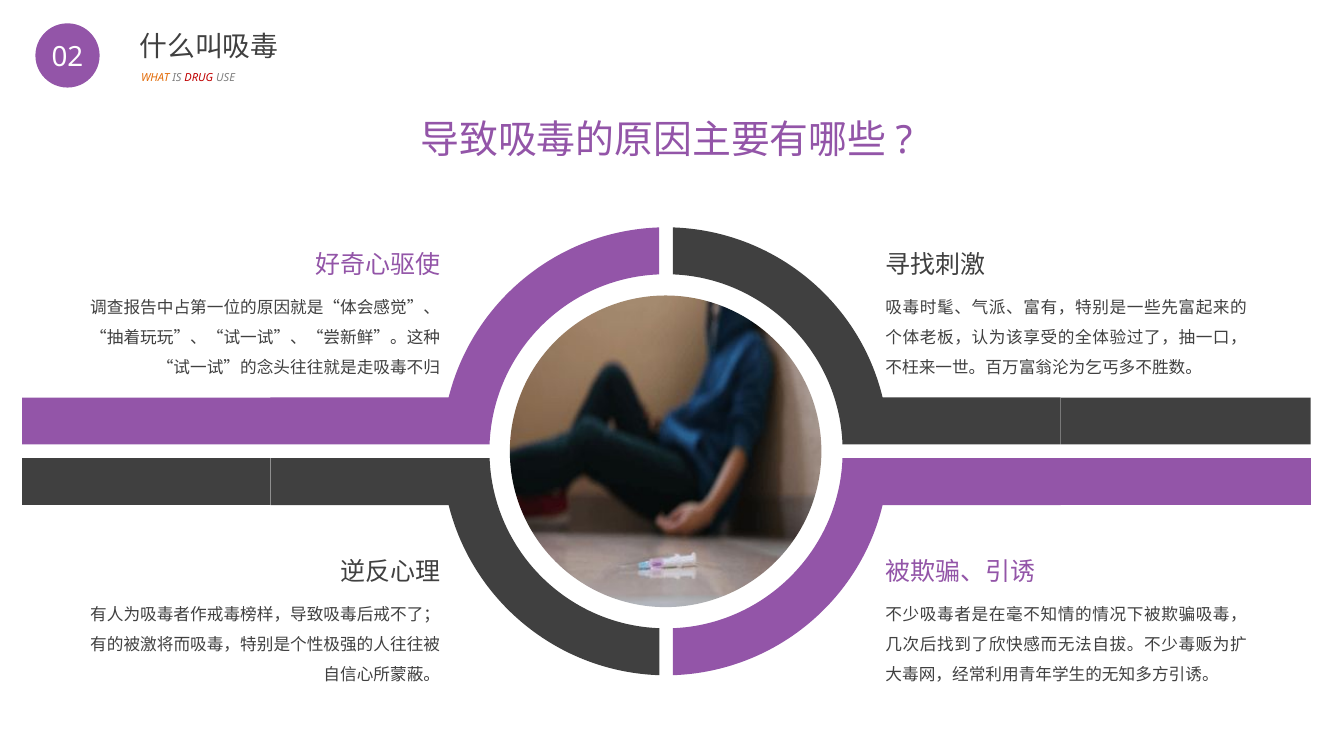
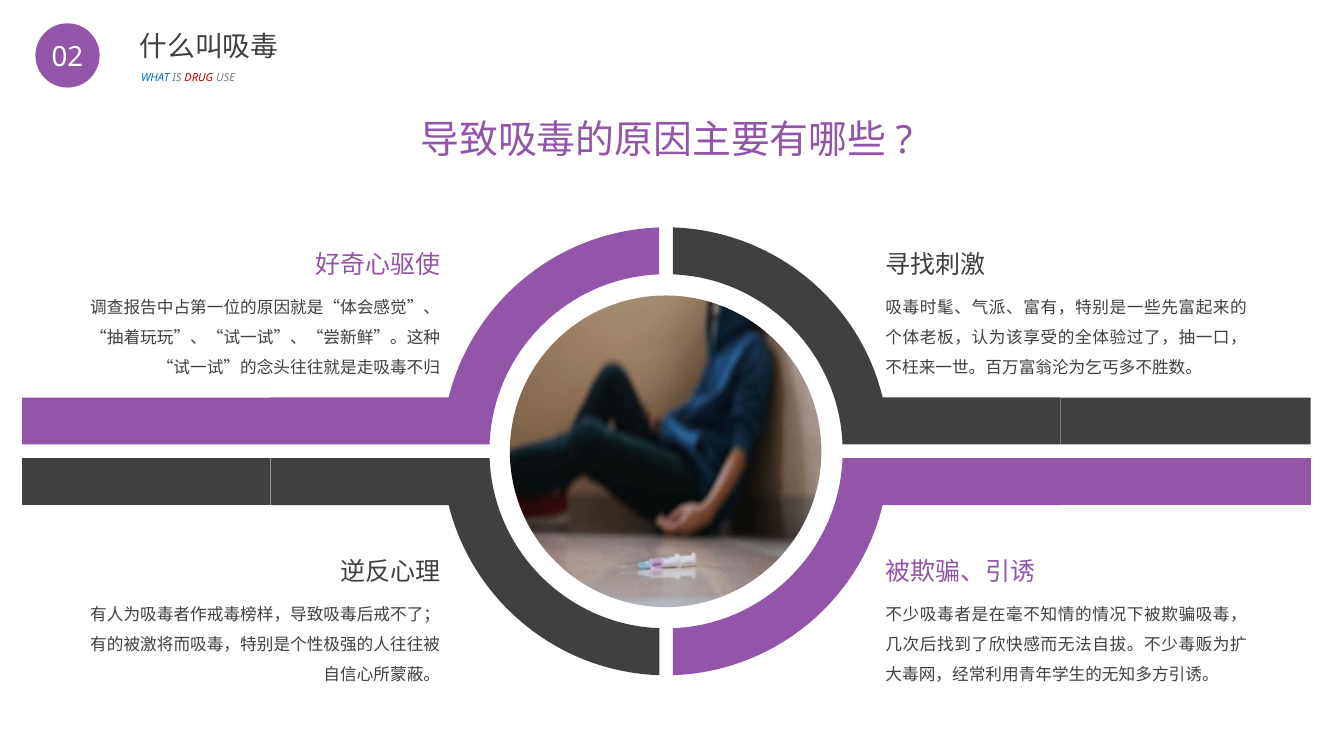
WHAT colour: orange -> blue
